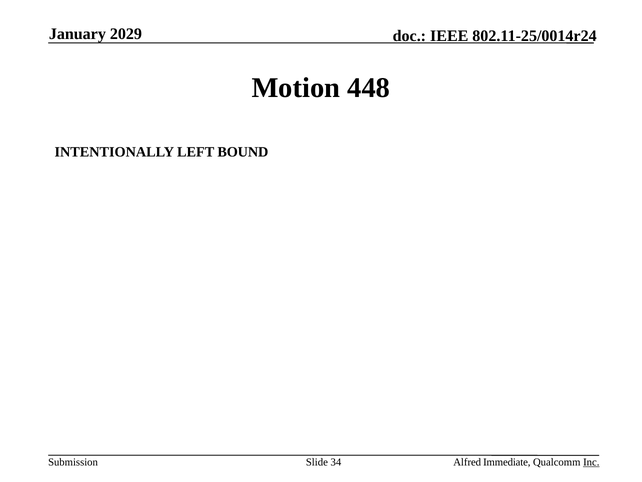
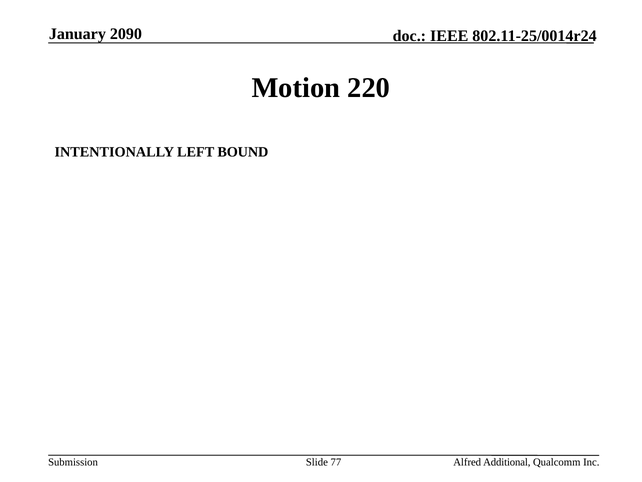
2029: 2029 -> 2090
448: 448 -> 220
34: 34 -> 77
Immediate: Immediate -> Additional
Inc underline: present -> none
